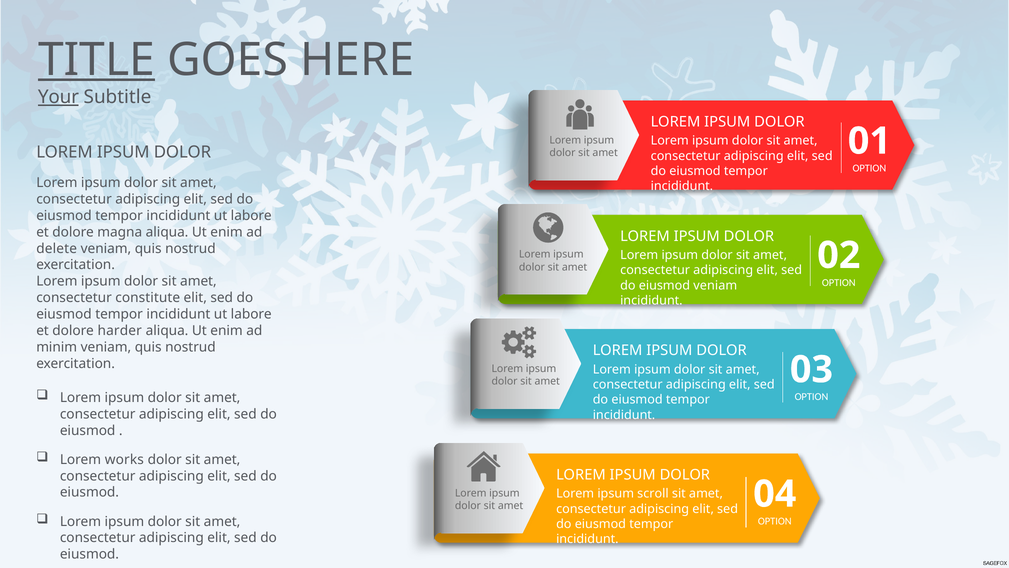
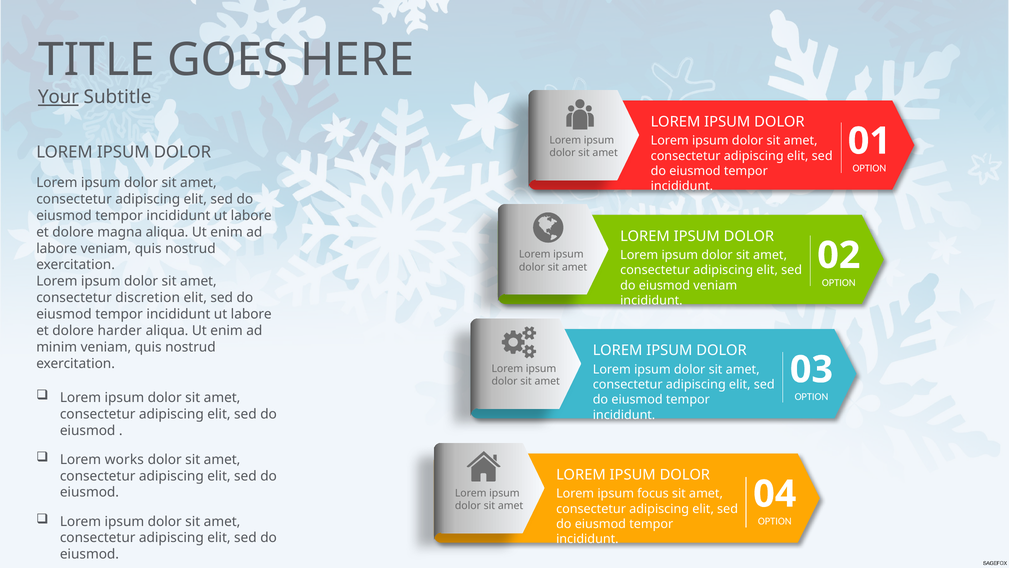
TITLE underline: present -> none
delete at (57, 248): delete -> labore
constitute: constitute -> discretion
scroll: scroll -> focus
